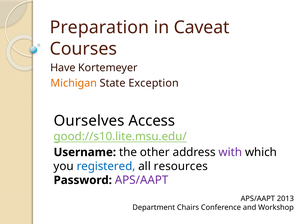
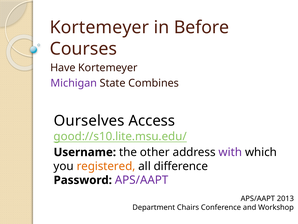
Preparation at (99, 27): Preparation -> Kortemeyer
Caveat: Caveat -> Before
Michigan colour: orange -> purple
Exception: Exception -> Combines
registered colour: blue -> orange
resources: resources -> difference
